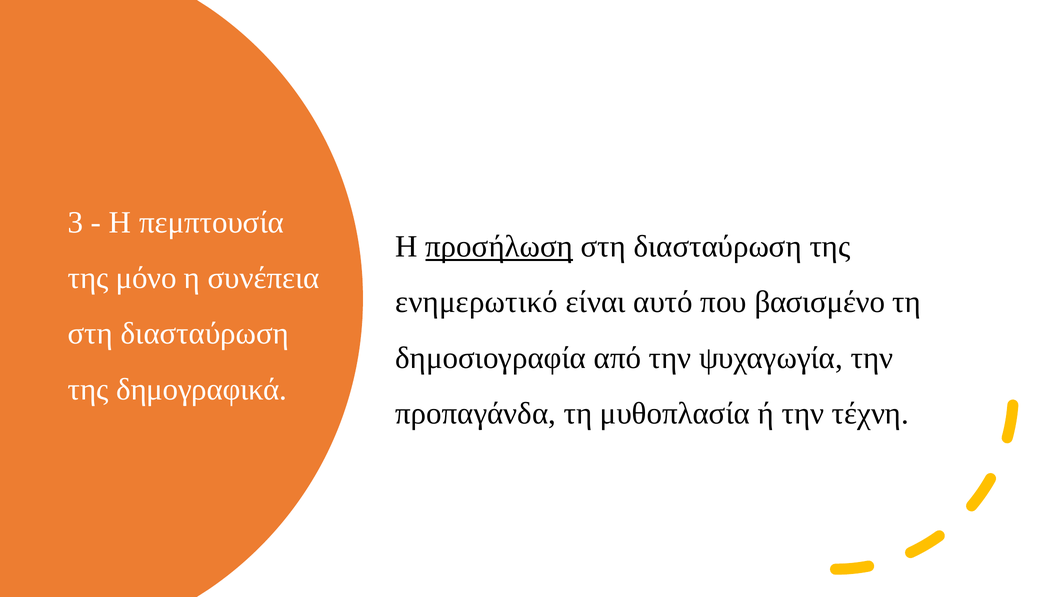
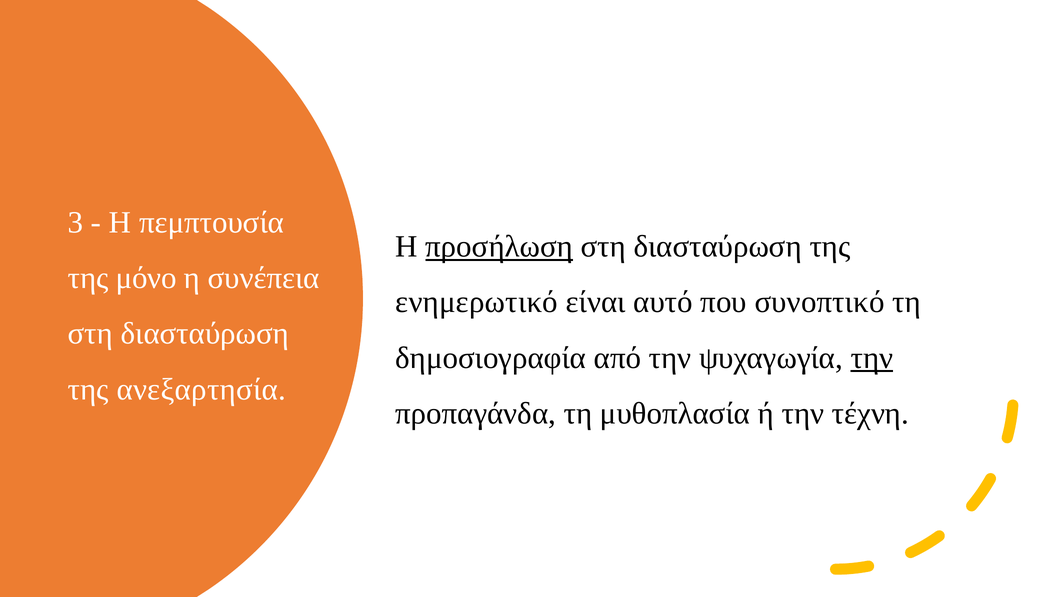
βασισμένο: βασισμένο -> συνοπτικό
την at (872, 358) underline: none -> present
δημογραφικά: δημογραφικά -> ανεξαρτησία
